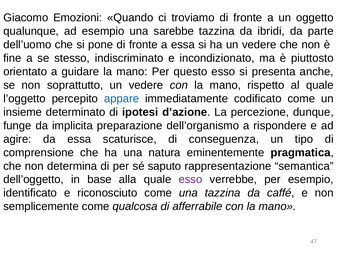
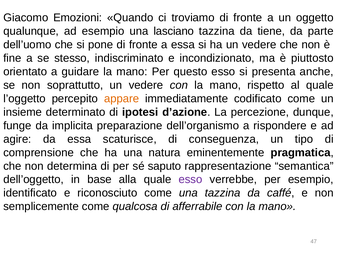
sarebbe: sarebbe -> lasciano
ibridi: ibridi -> tiene
appare colour: blue -> orange
